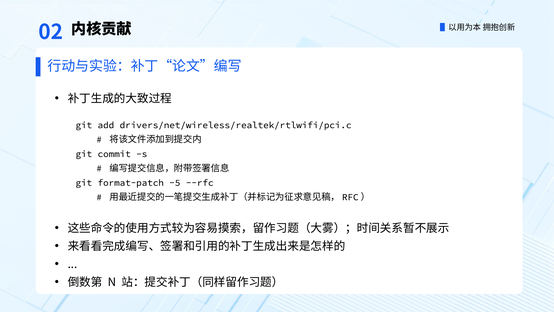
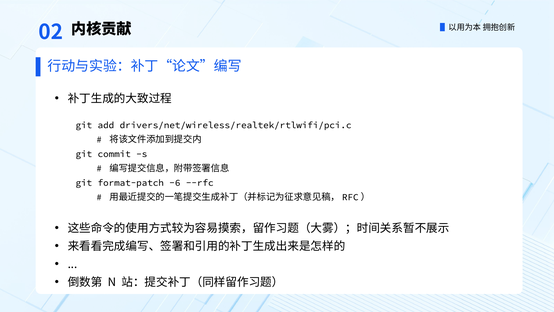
-5: -5 -> -6
